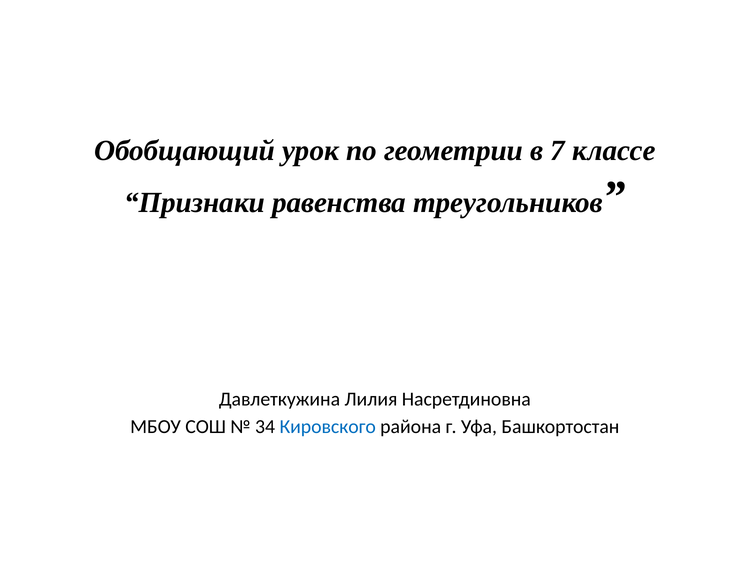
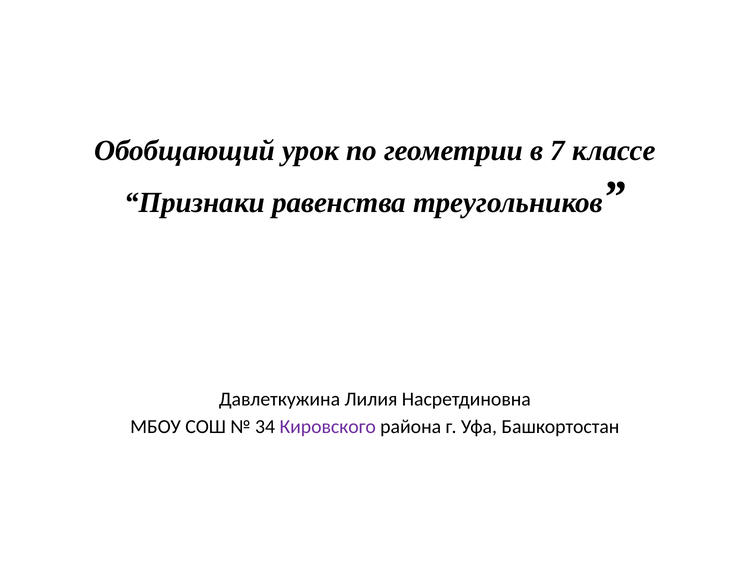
Кировского colour: blue -> purple
